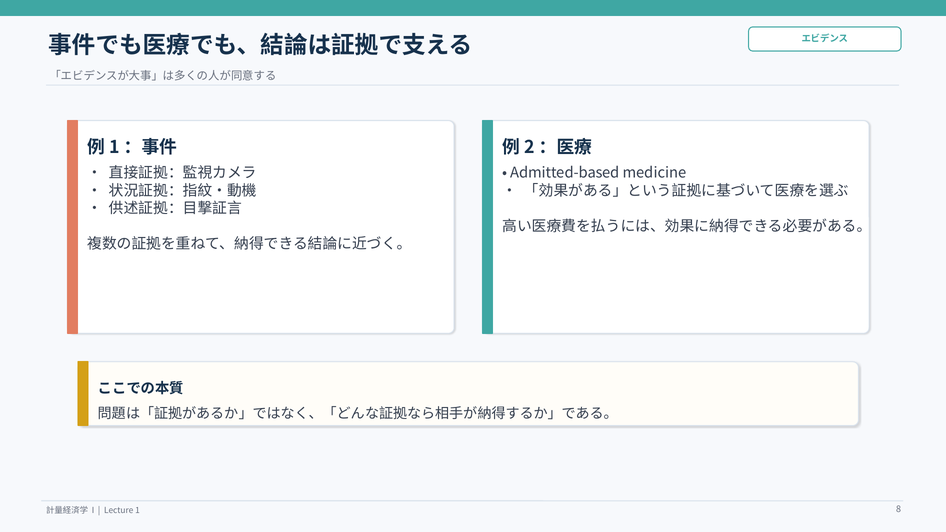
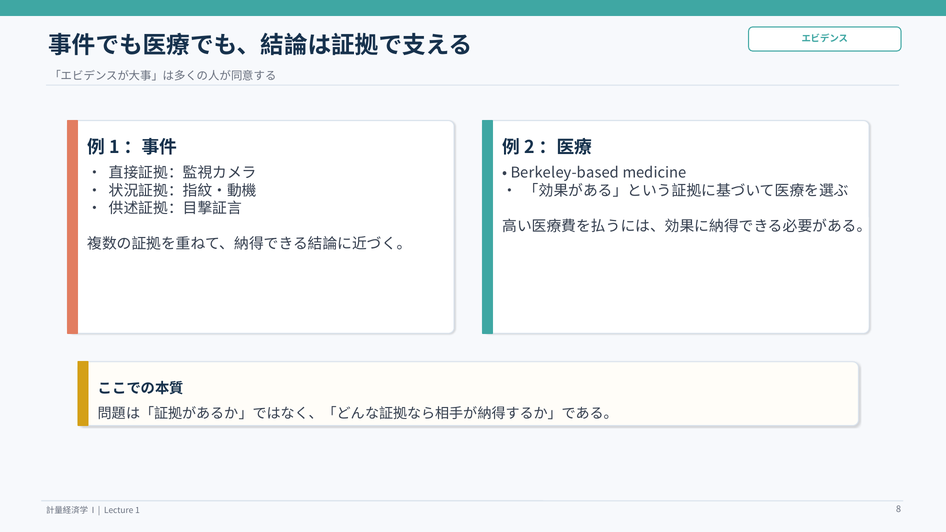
Admitted-based: Admitted-based -> Berkeley-based
